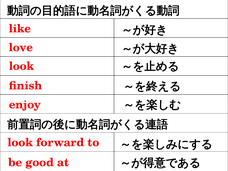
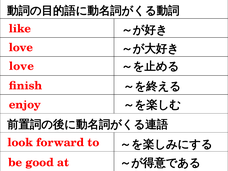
look at (22, 66): look -> love
